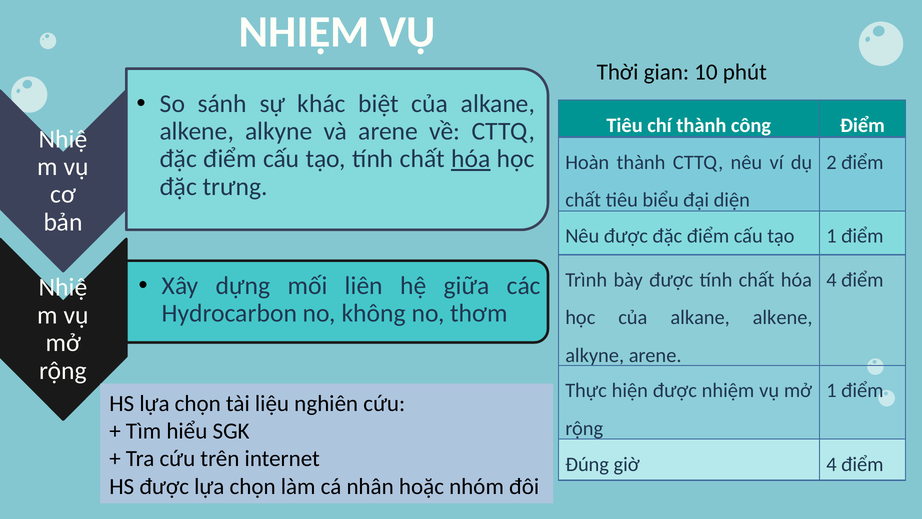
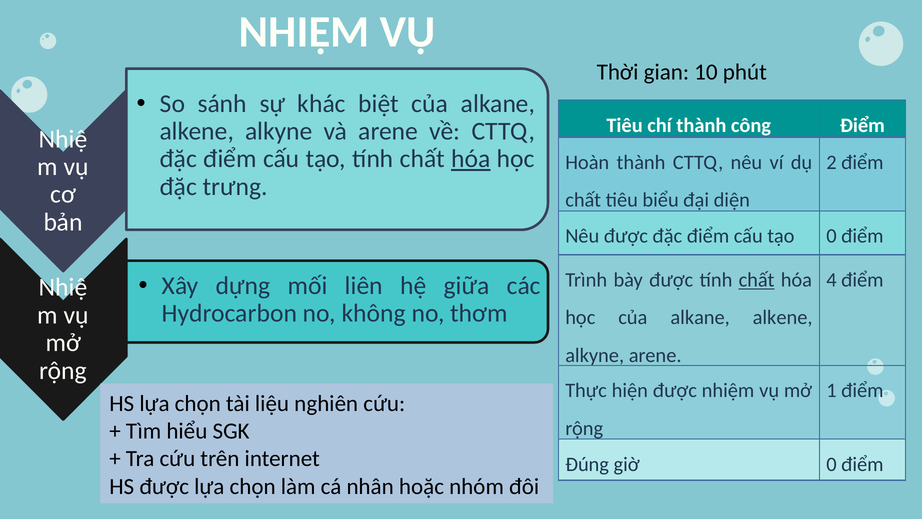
tạo 1: 1 -> 0
chất at (757, 280) underline: none -> present
giờ 4: 4 -> 0
